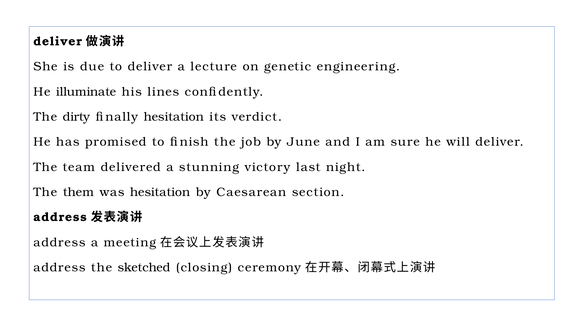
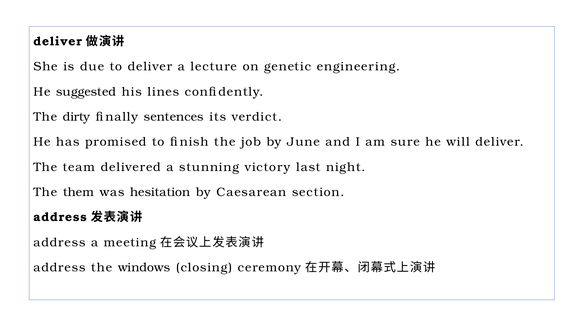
illuminate: illuminate -> suggested
finally hesitation: hesitation -> sentences
sketched: sketched -> windows
